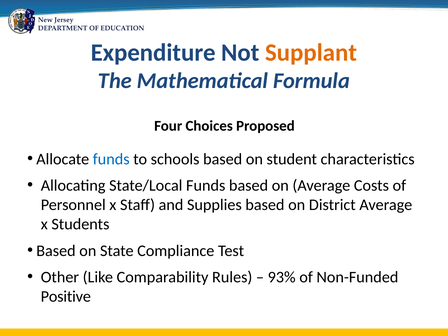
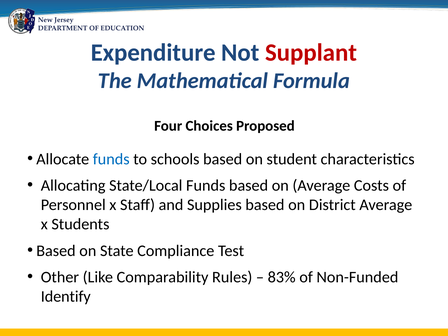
Supplant colour: orange -> red
93%: 93% -> 83%
Positive: Positive -> Identify
